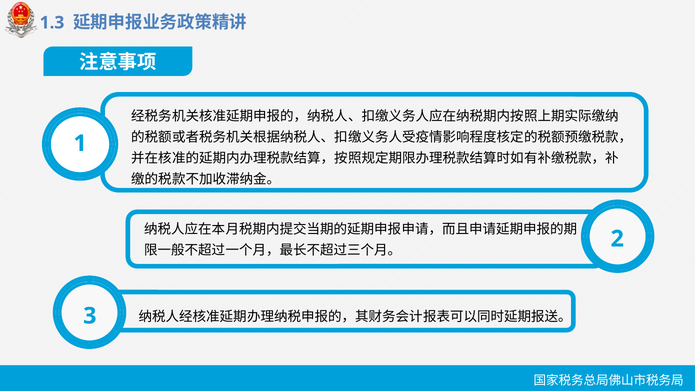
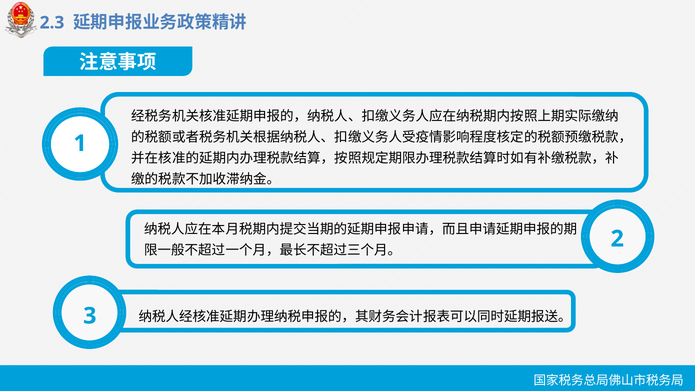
1.3: 1.3 -> 2.3
